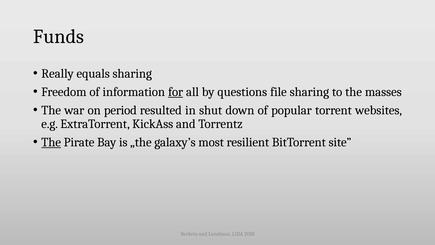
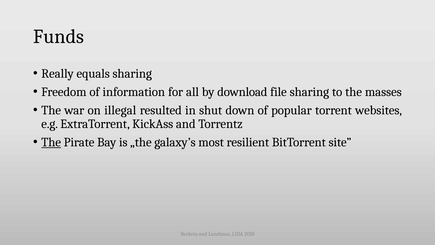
for underline: present -> none
questions: questions -> download
period: period -> illegal
